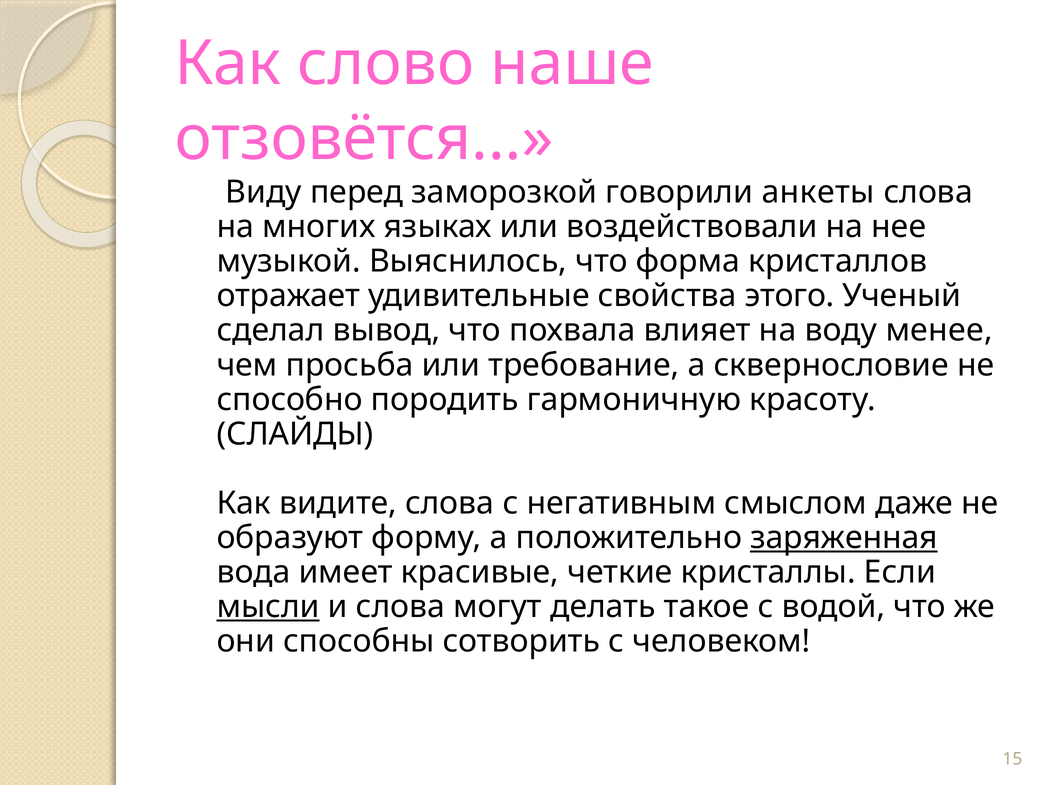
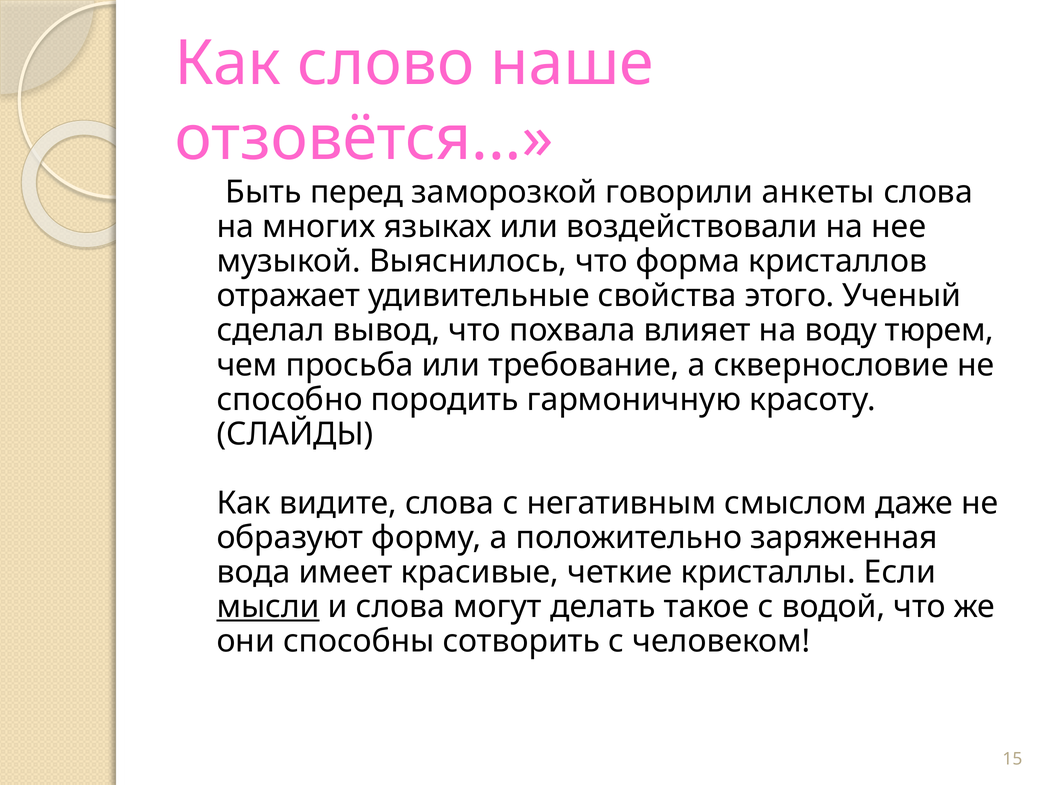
Виду: Виду -> Быть
менее: менее -> тюрем
заряженная underline: present -> none
